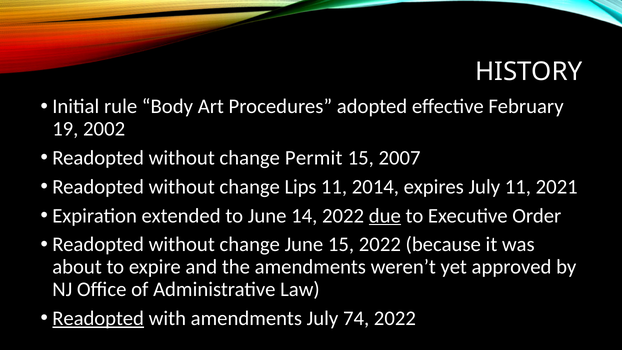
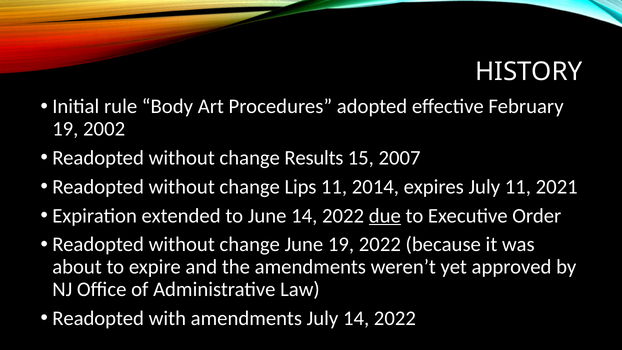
Permit: Permit -> Results
June 15: 15 -> 19
Readopted at (98, 318) underline: present -> none
July 74: 74 -> 14
